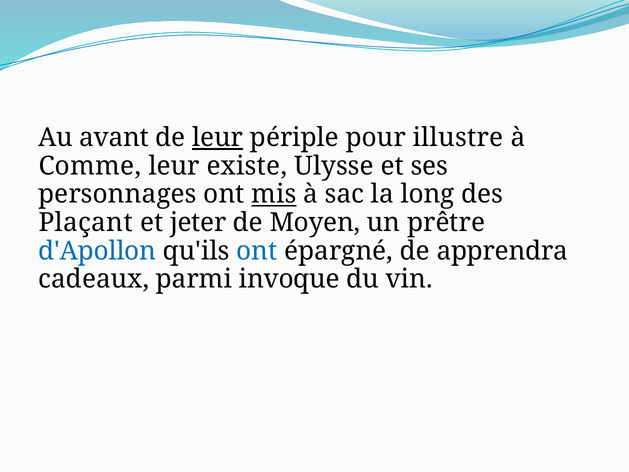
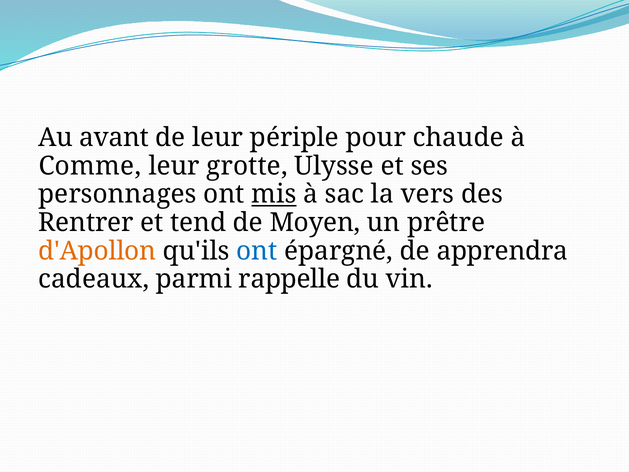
leur at (218, 138) underline: present -> none
illustre: illustre -> chaude
existe: existe -> grotte
long: long -> vers
Plaçant: Plaçant -> Rentrer
jeter: jeter -> tend
d'Apollon colour: blue -> orange
invoque: invoque -> rappelle
